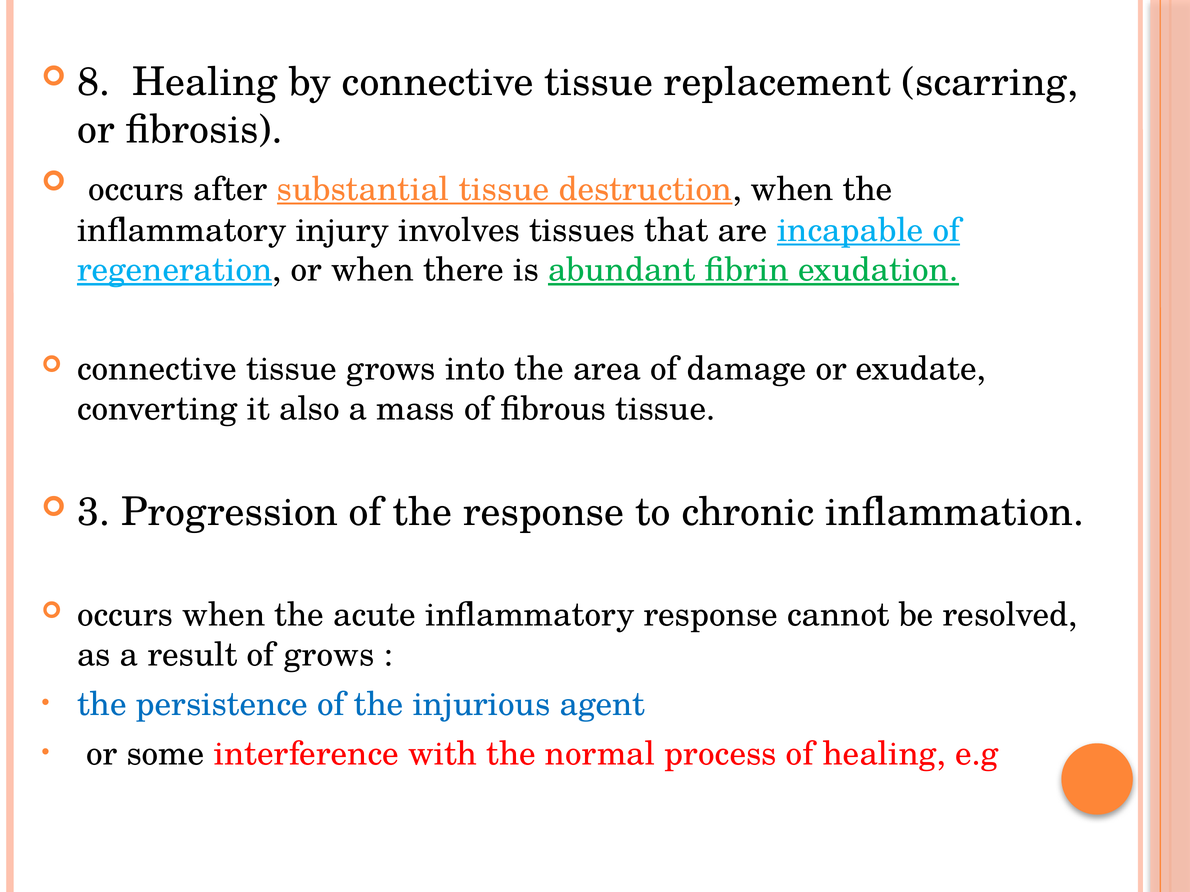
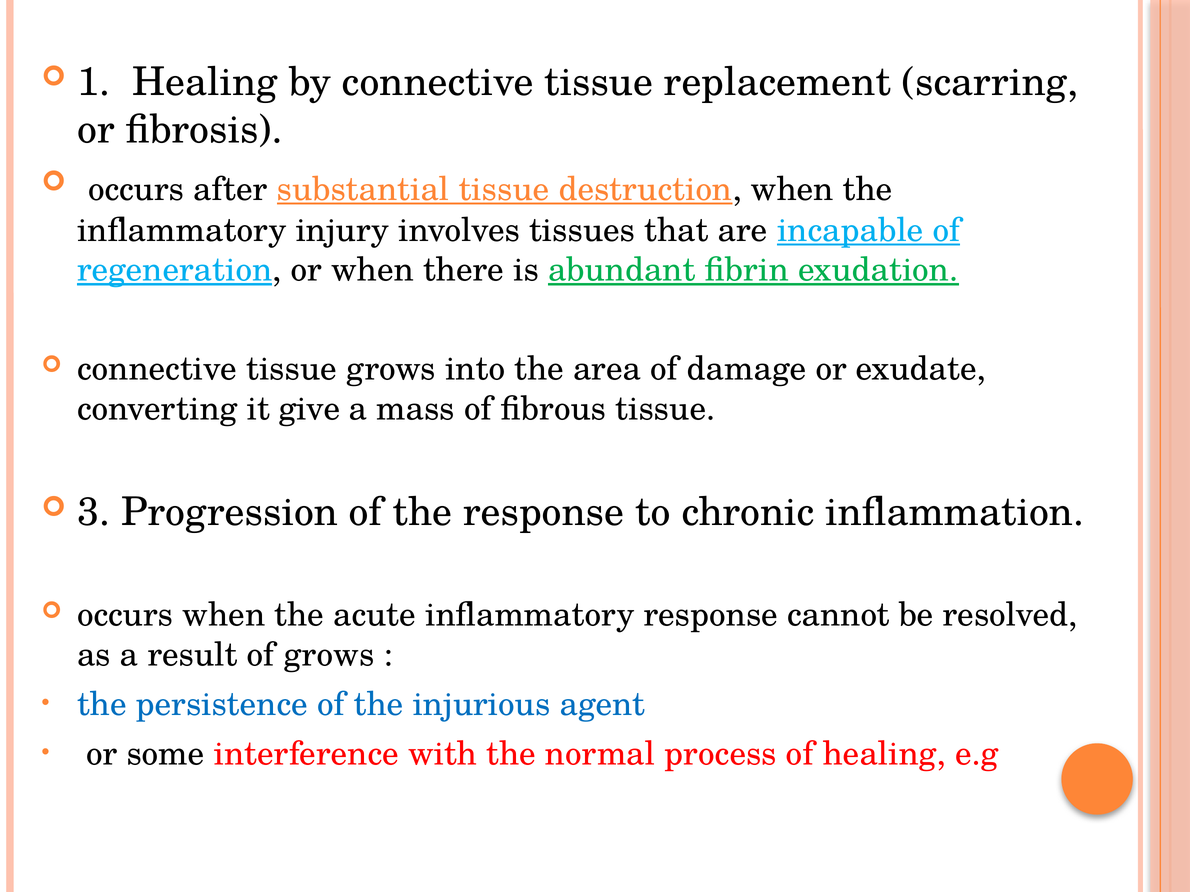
8: 8 -> 1
also: also -> give
